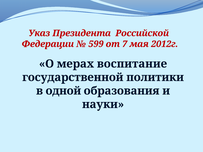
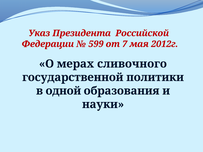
воспитание: воспитание -> сливочного
